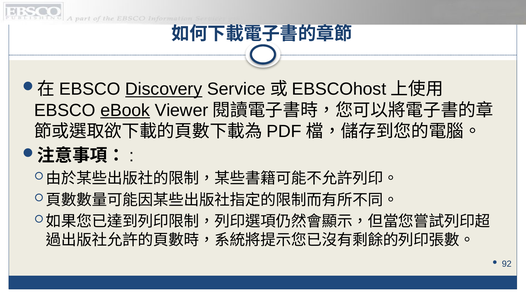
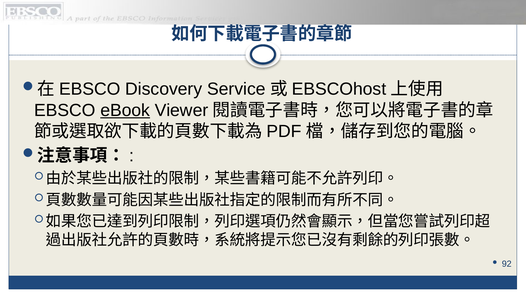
Discovery underline: present -> none
